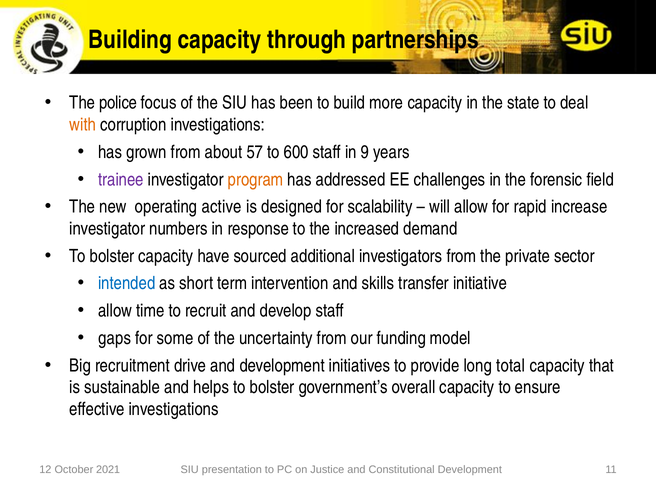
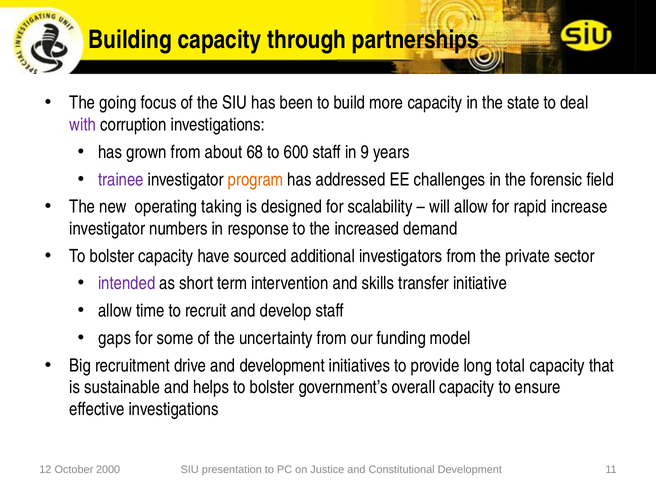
police: police -> going
with colour: orange -> purple
57: 57 -> 68
active: active -> taking
intended colour: blue -> purple
2021: 2021 -> 2000
